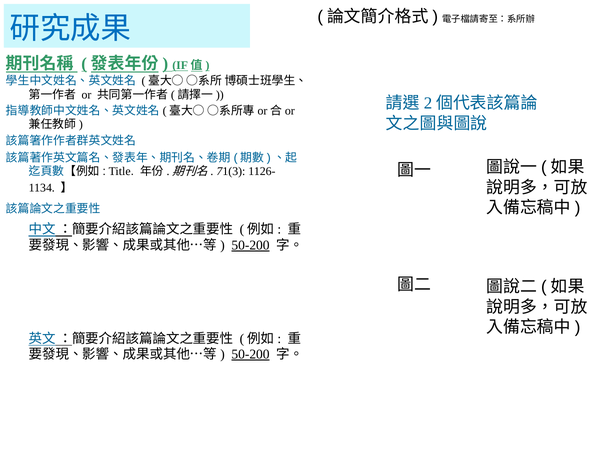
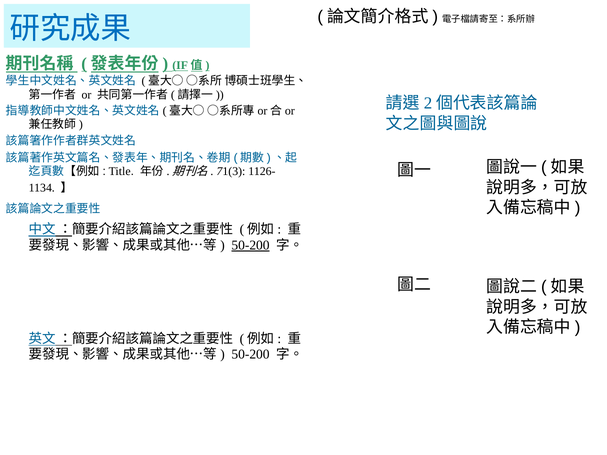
50-200 at (251, 354) underline: present -> none
